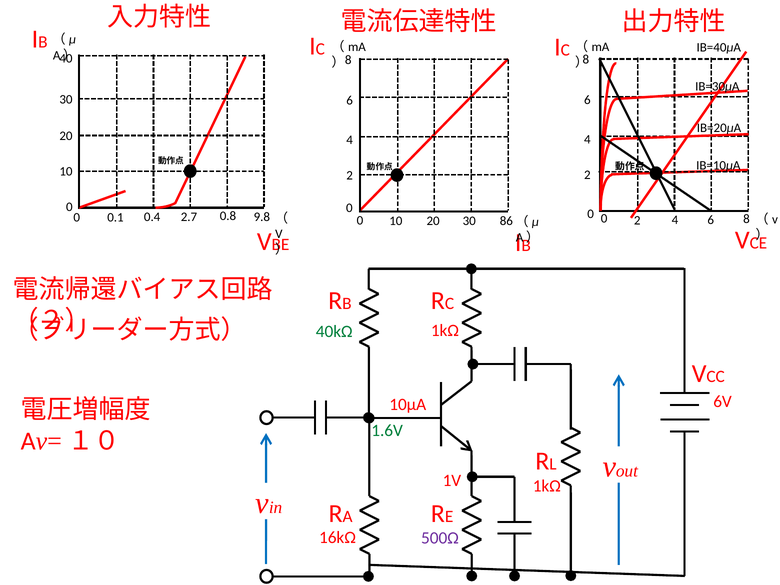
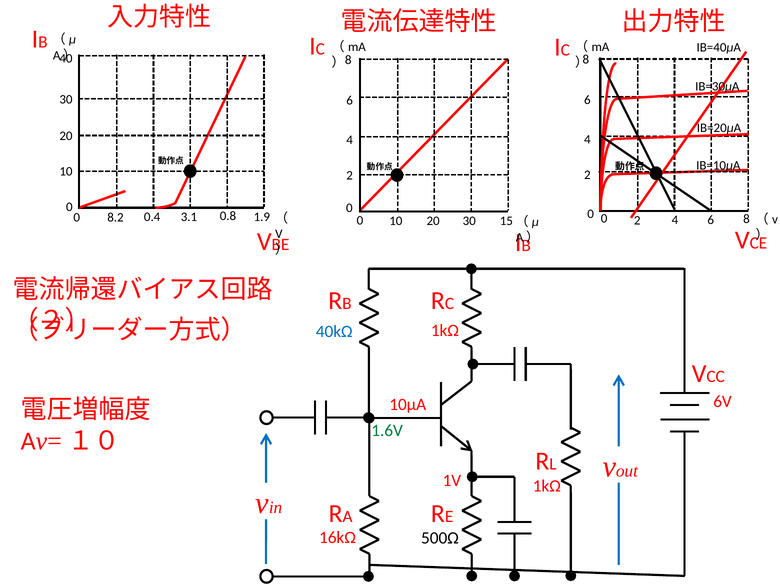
2.7: 2.7 -> 3.1
9.8: 9.8 -> 1.9
0.1: 0.1 -> 8.2
86: 86 -> 15
40kΩ colour: green -> blue
500Ω colour: purple -> black
